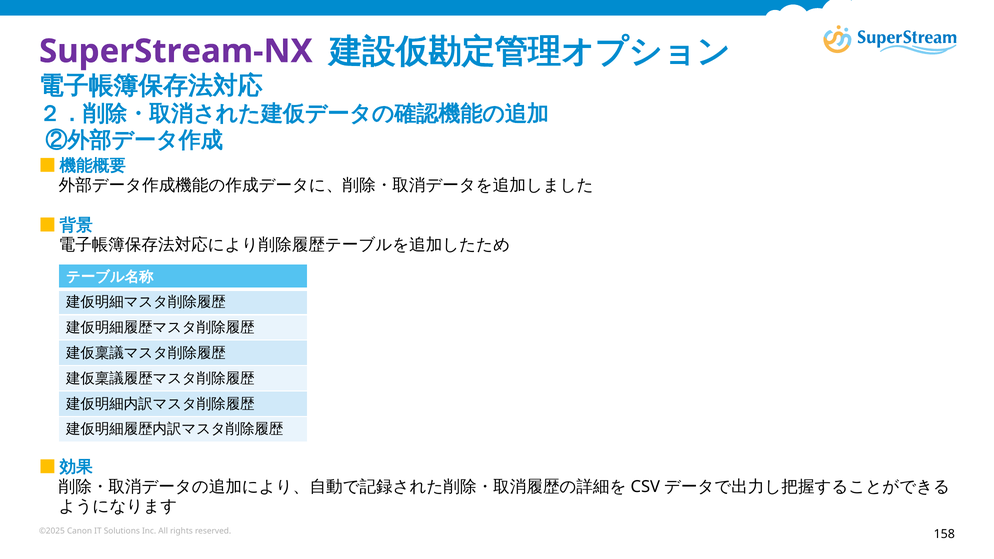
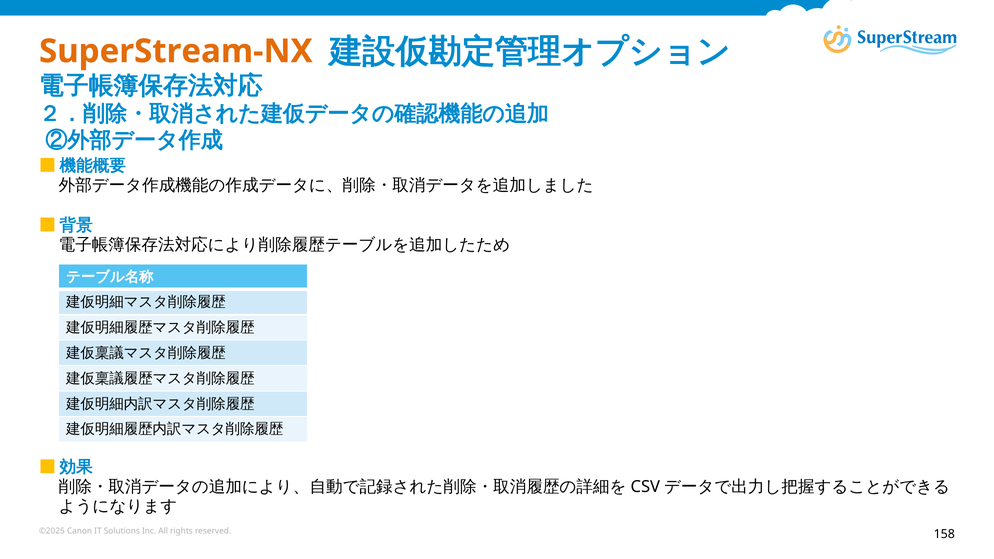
SuperStream-NX colour: purple -> orange
